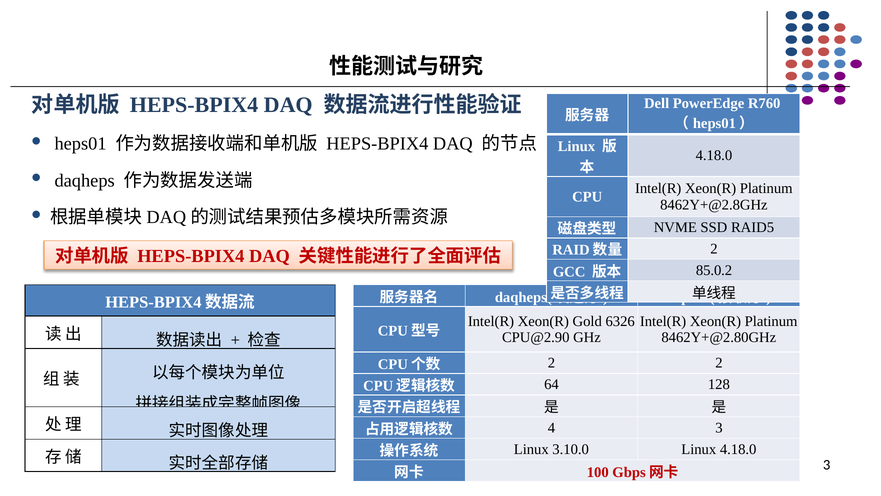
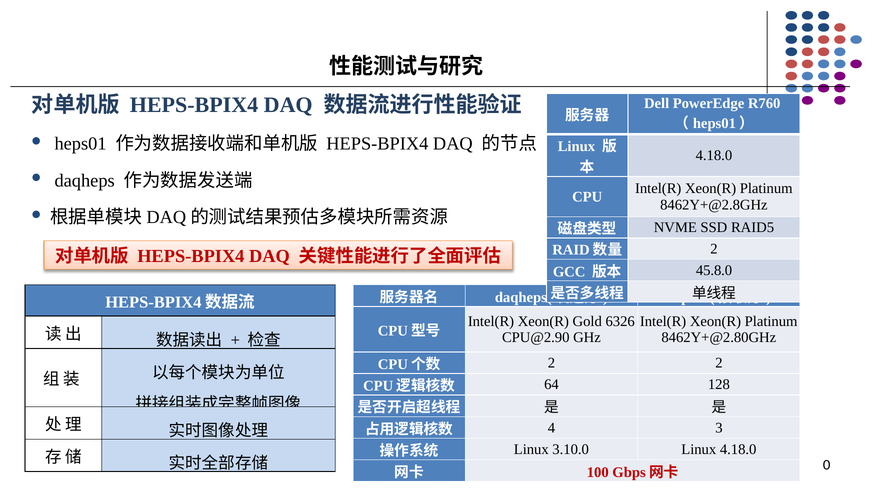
85.0.2: 85.0.2 -> 45.8.0
3 at (827, 465): 3 -> 0
